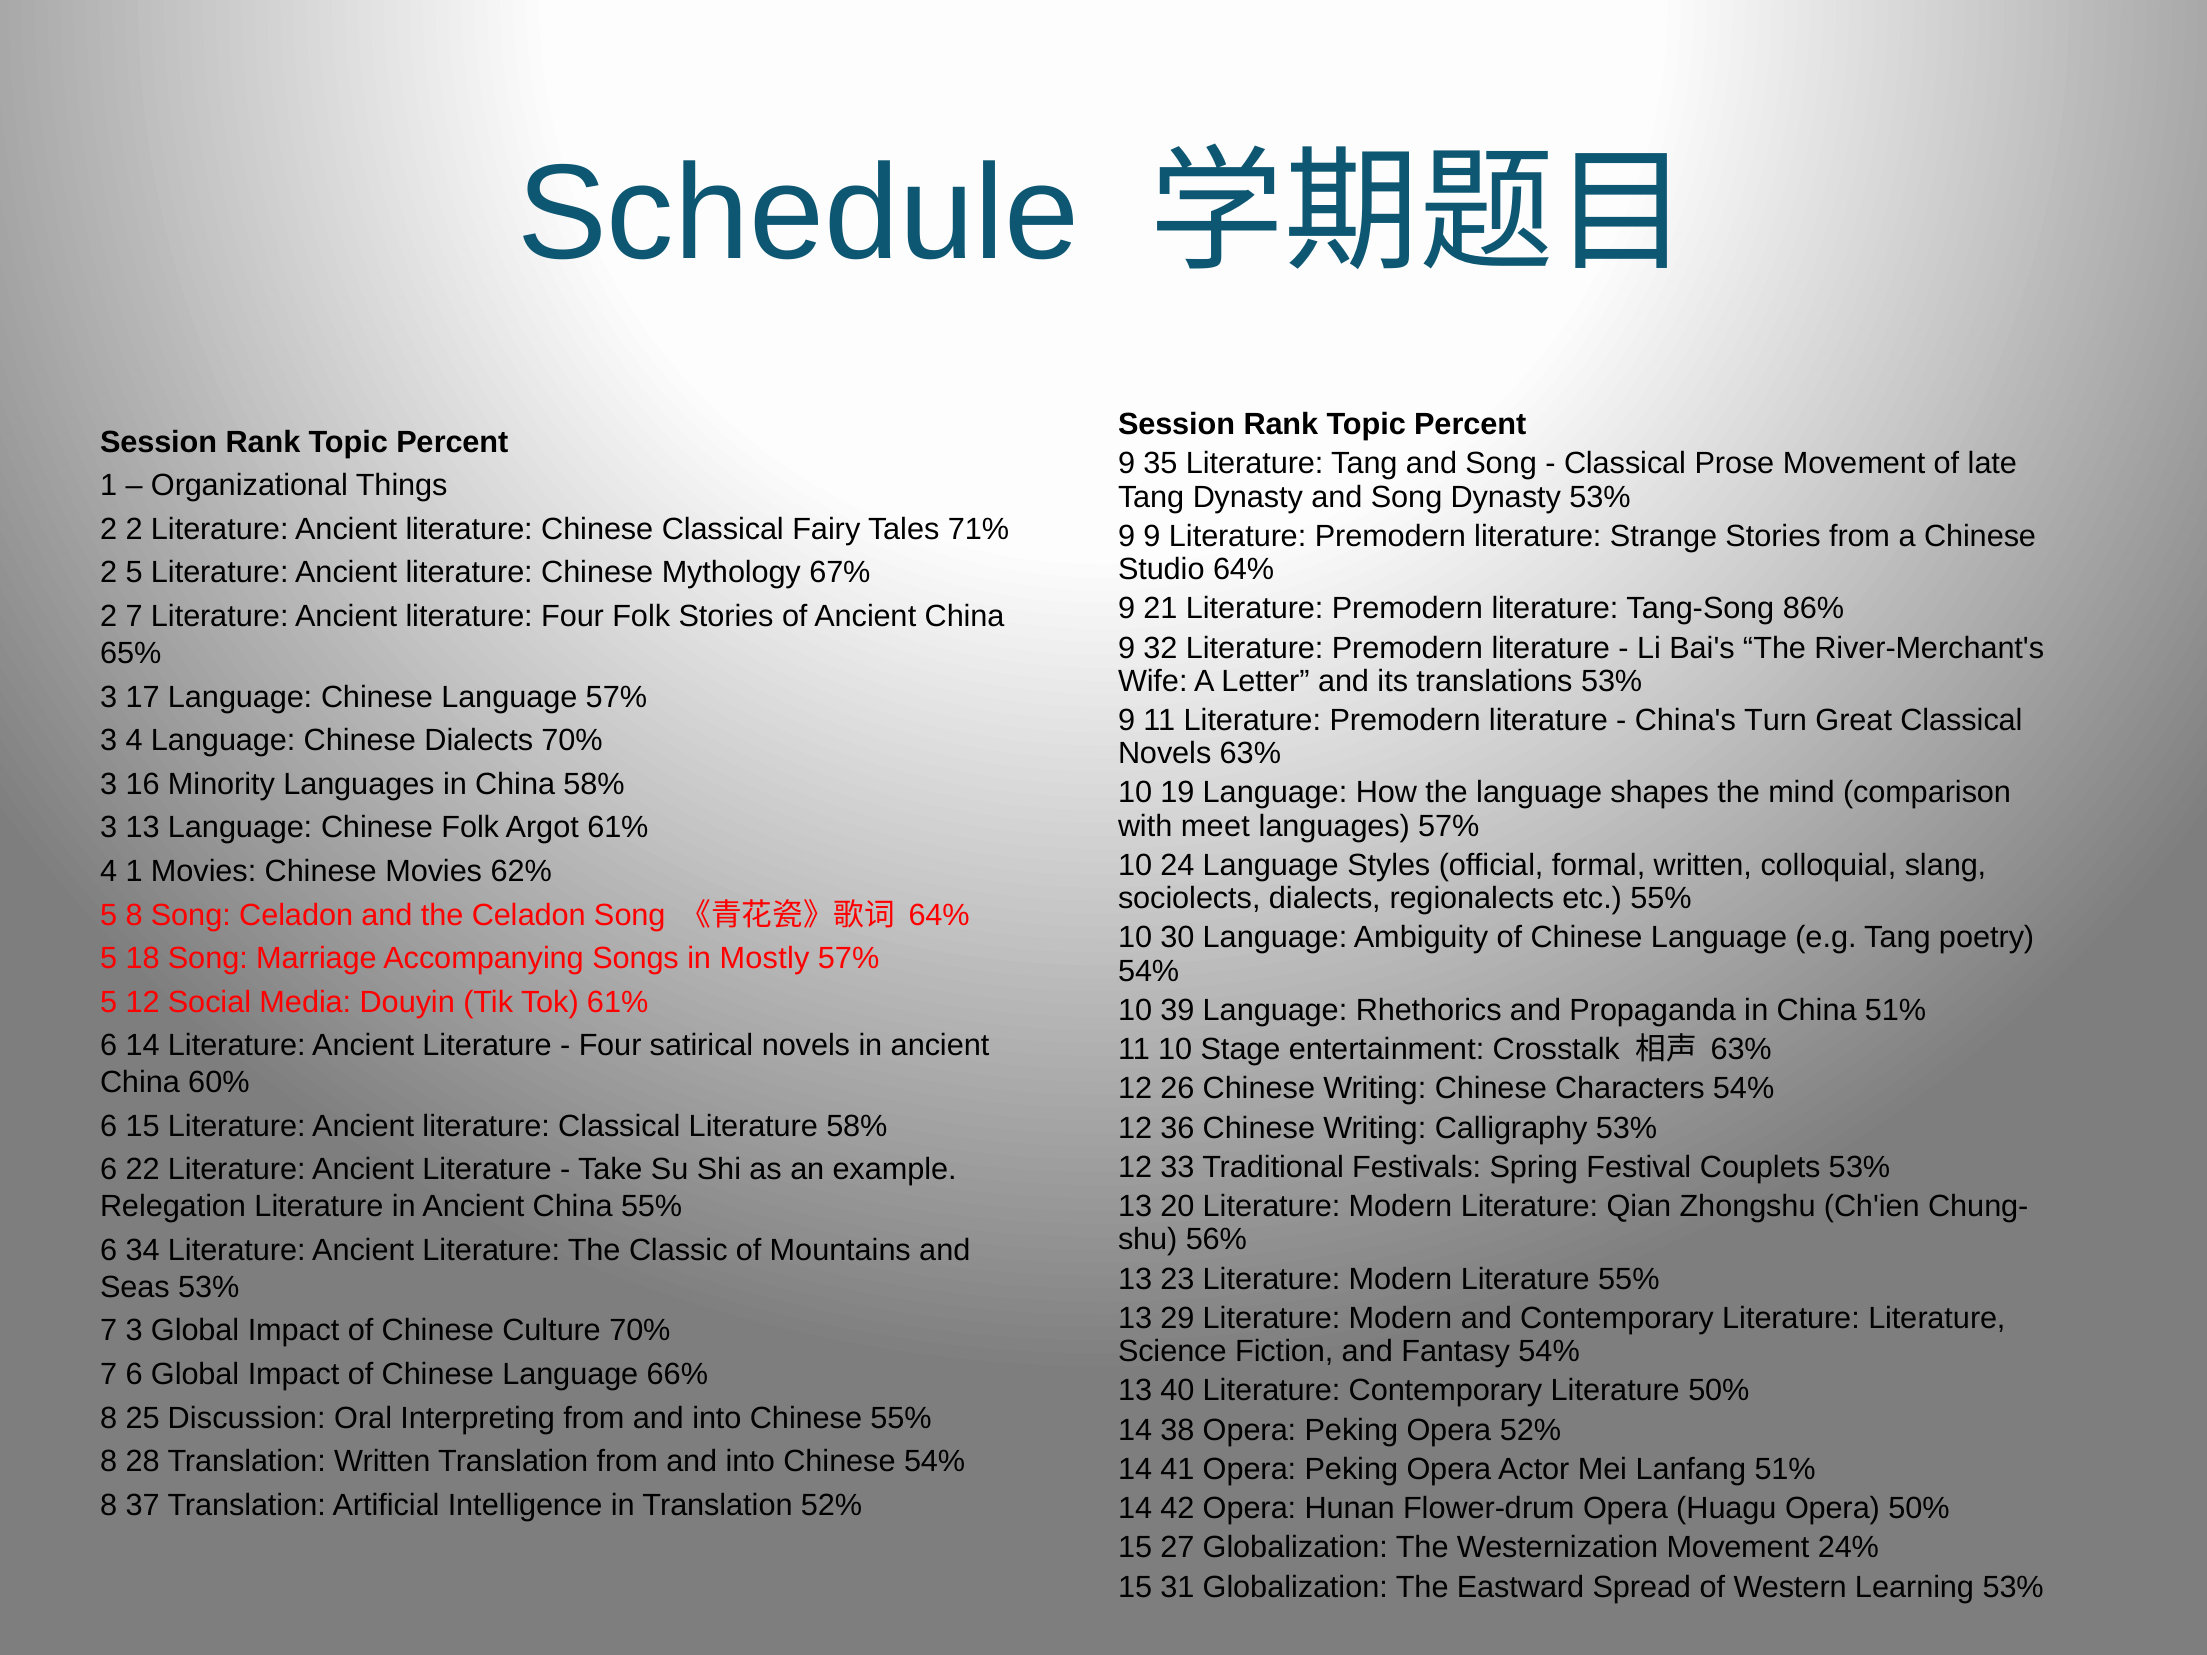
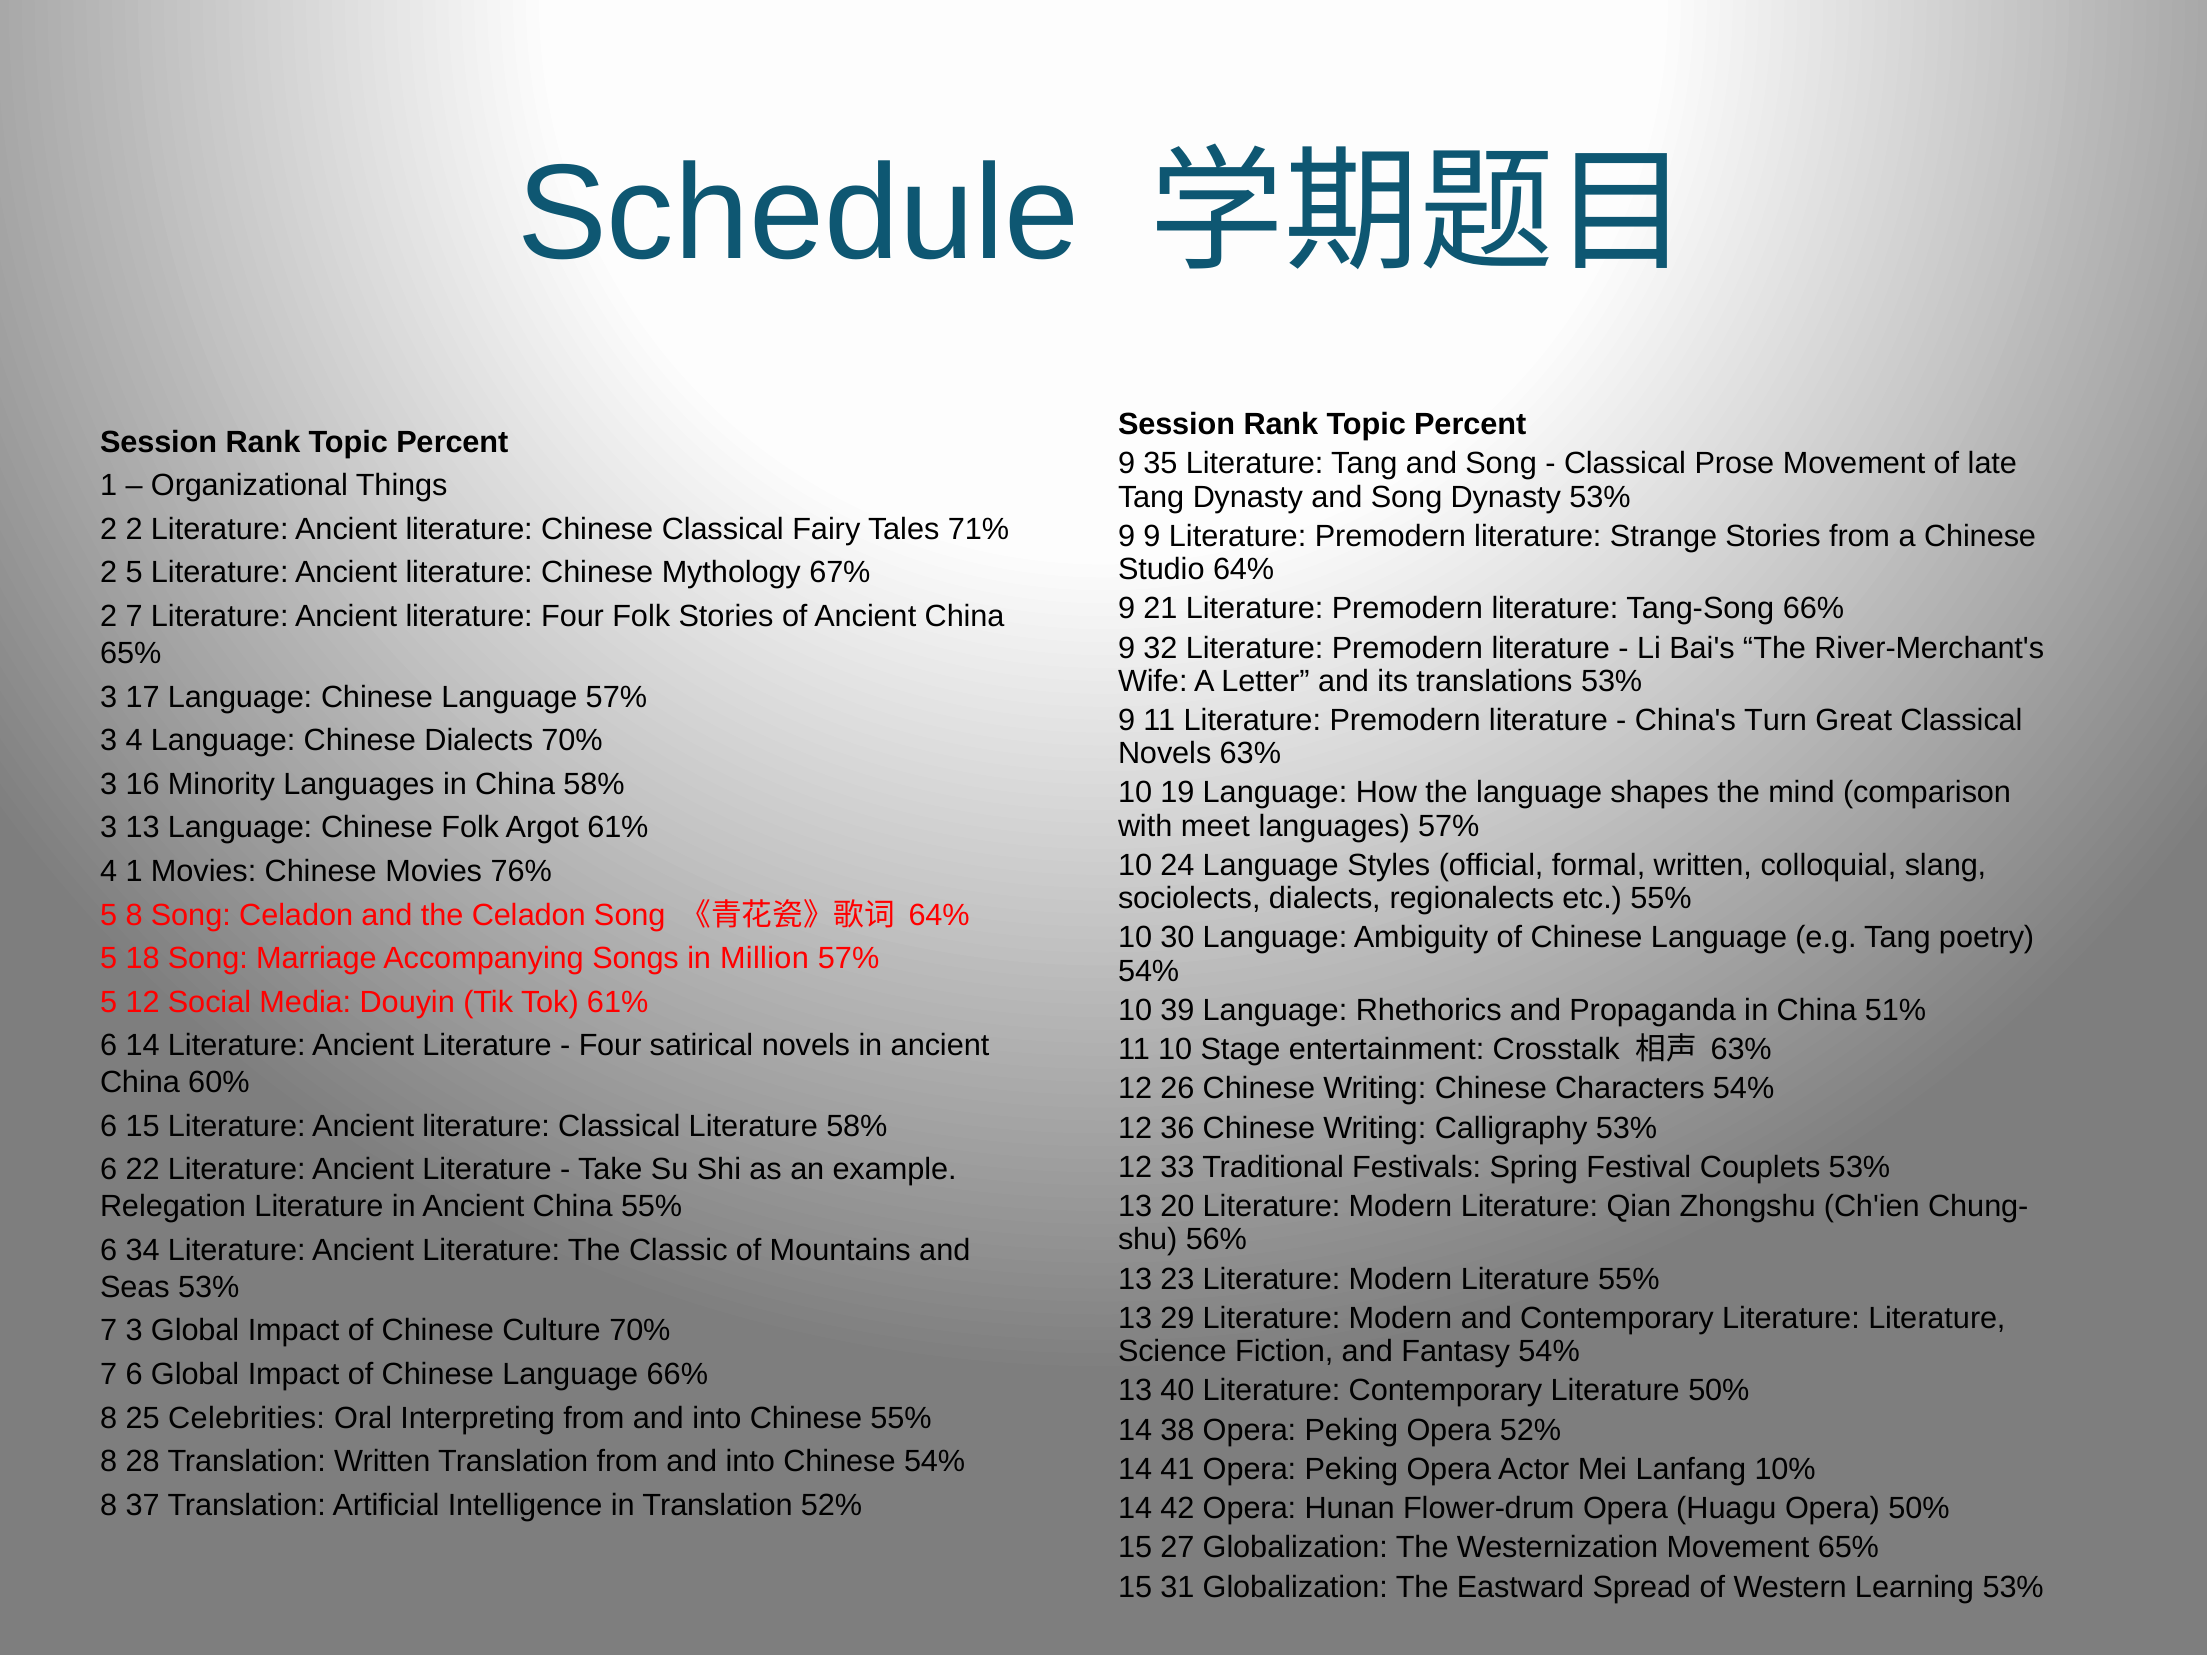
Tang-Song 86%: 86% -> 66%
62%: 62% -> 76%
Mostly: Mostly -> Million
Discussion: Discussion -> Celebrities
Lanfang 51%: 51% -> 10%
Movement 24%: 24% -> 65%
